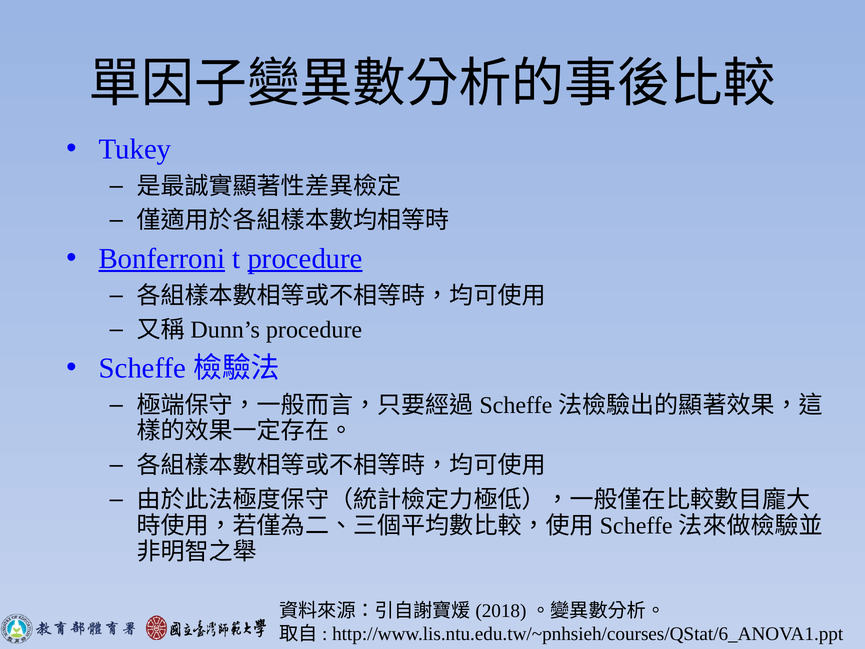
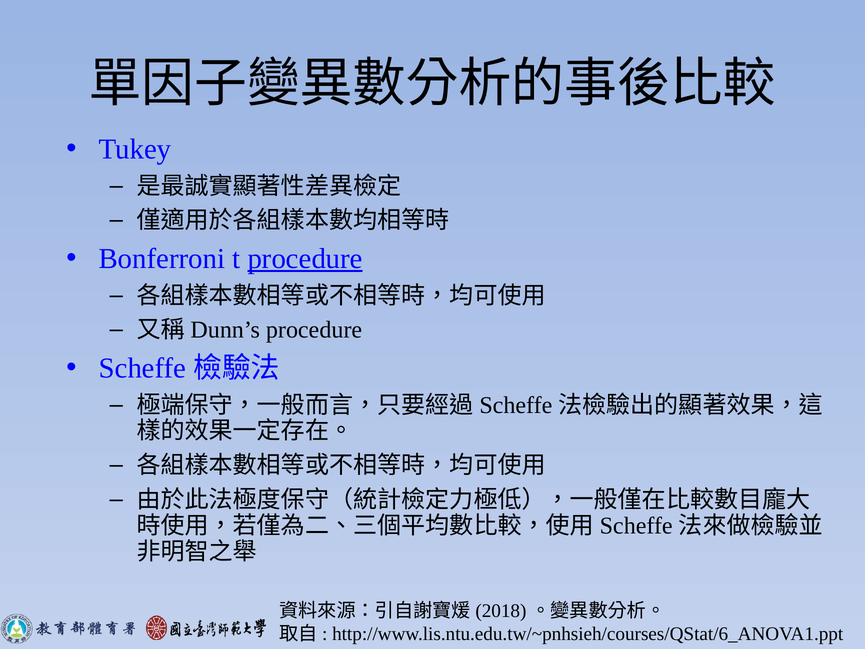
Bonferroni underline: present -> none
